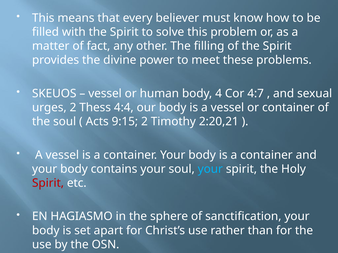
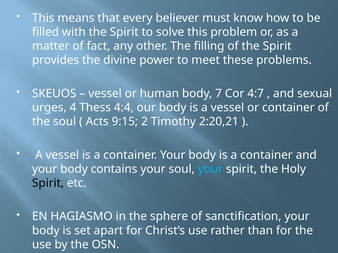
4: 4 -> 7
urges 2: 2 -> 4
Spirit at (48, 183) colour: red -> black
